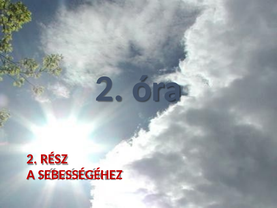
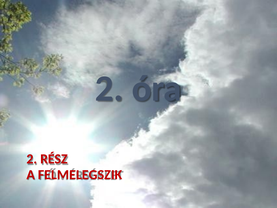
SEBESSÉGÉHEZ: SEBESSÉGÉHEZ -> FELMELEGSZIK
